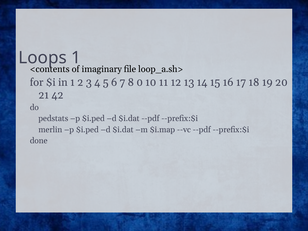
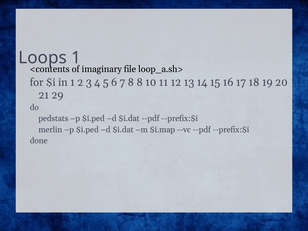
8 0: 0 -> 8
42: 42 -> 29
